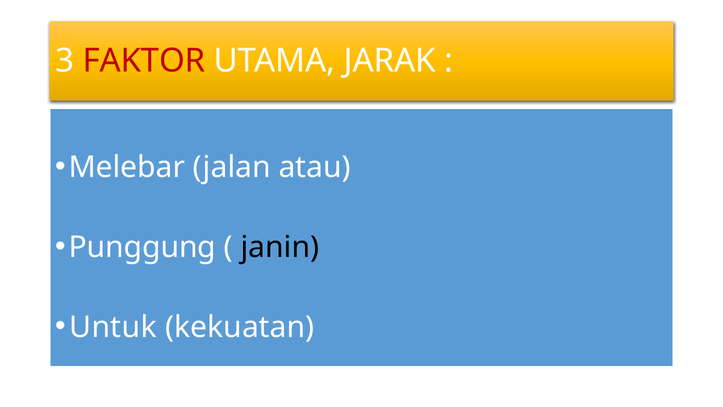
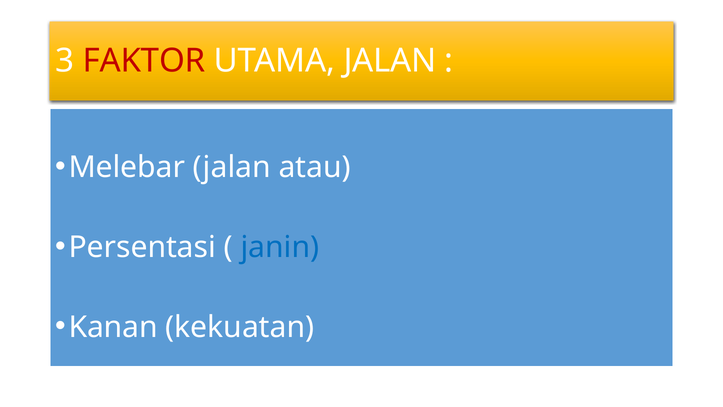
UTAMA JARAK: JARAK -> JALAN
Punggung: Punggung -> Persentasi
janin colour: black -> blue
Untuk: Untuk -> Kanan
